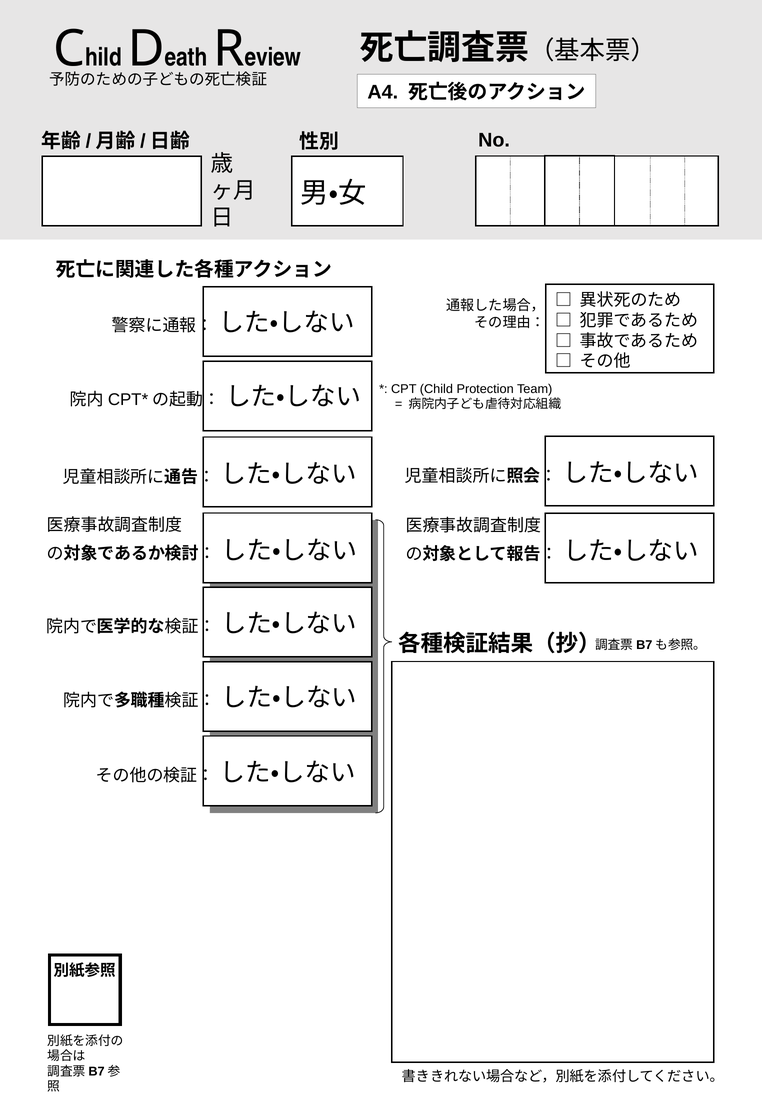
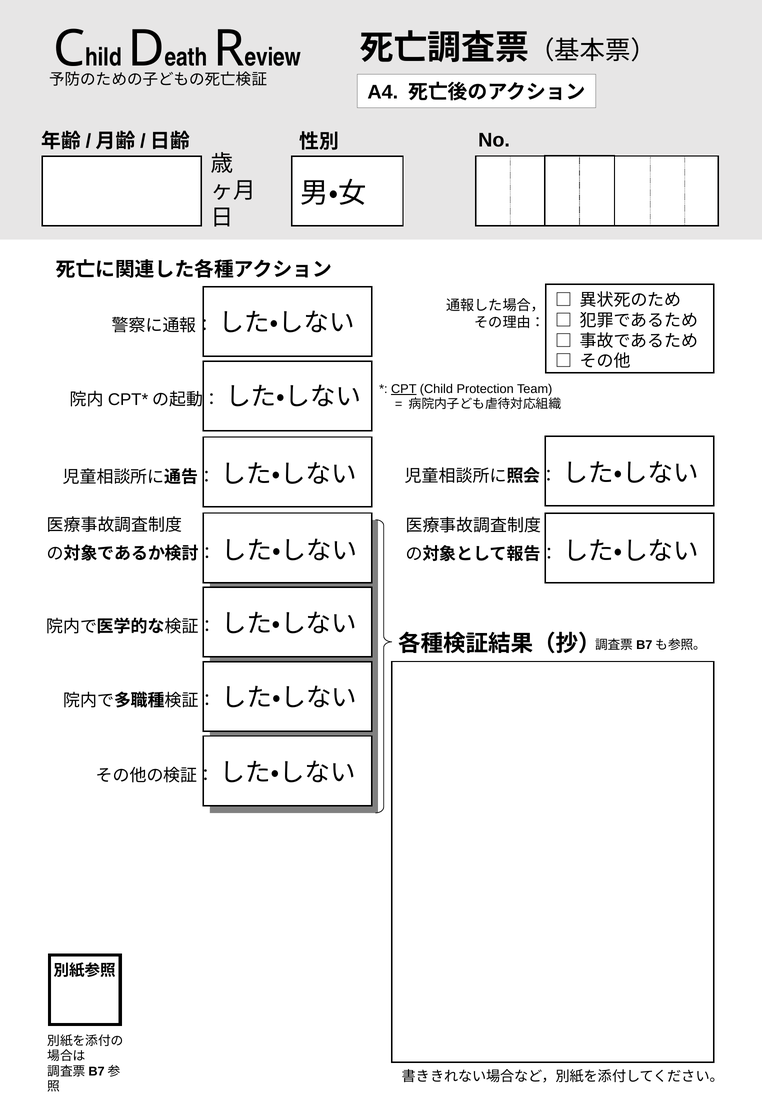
CPT underline: none -> present
